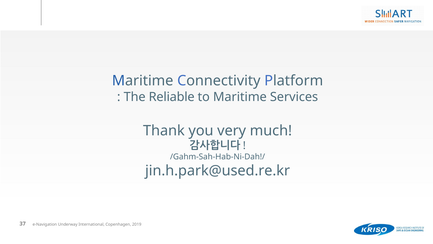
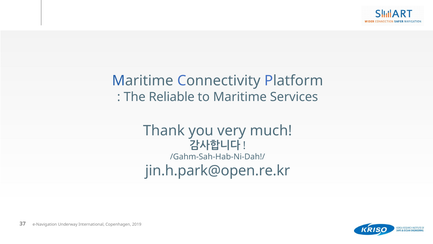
jin.h.park@used.re.kr: jin.h.park@used.re.kr -> jin.h.park@open.re.kr
